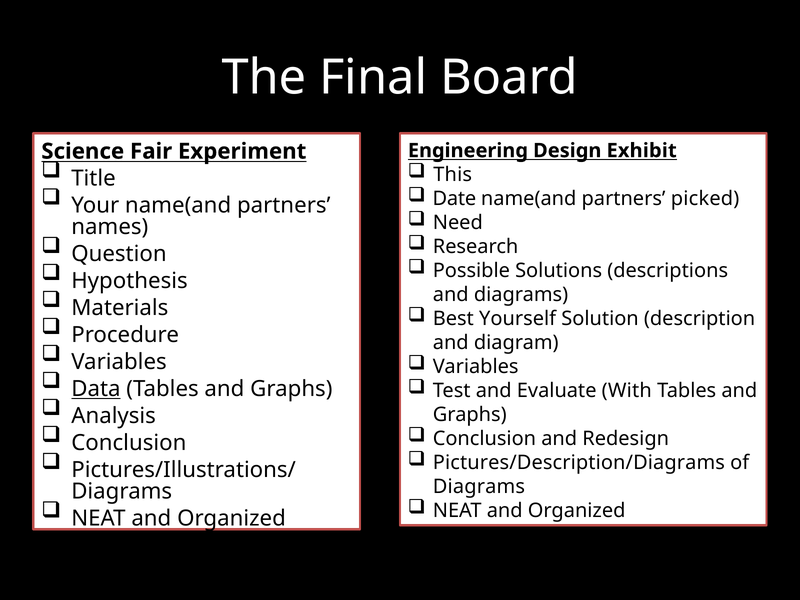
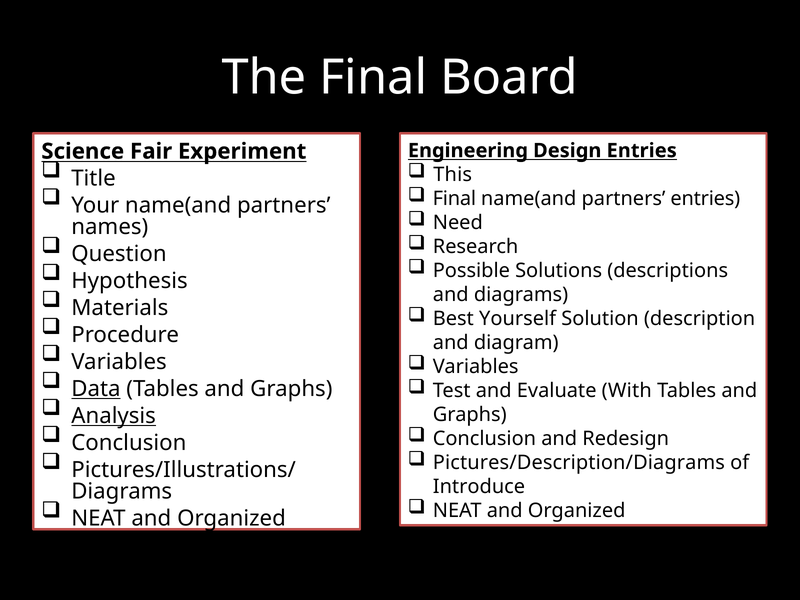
Design Exhibit: Exhibit -> Entries
Date at (454, 199): Date -> Final
partners picked: picked -> entries
Analysis underline: none -> present
Diagrams at (479, 487): Diagrams -> Introduce
